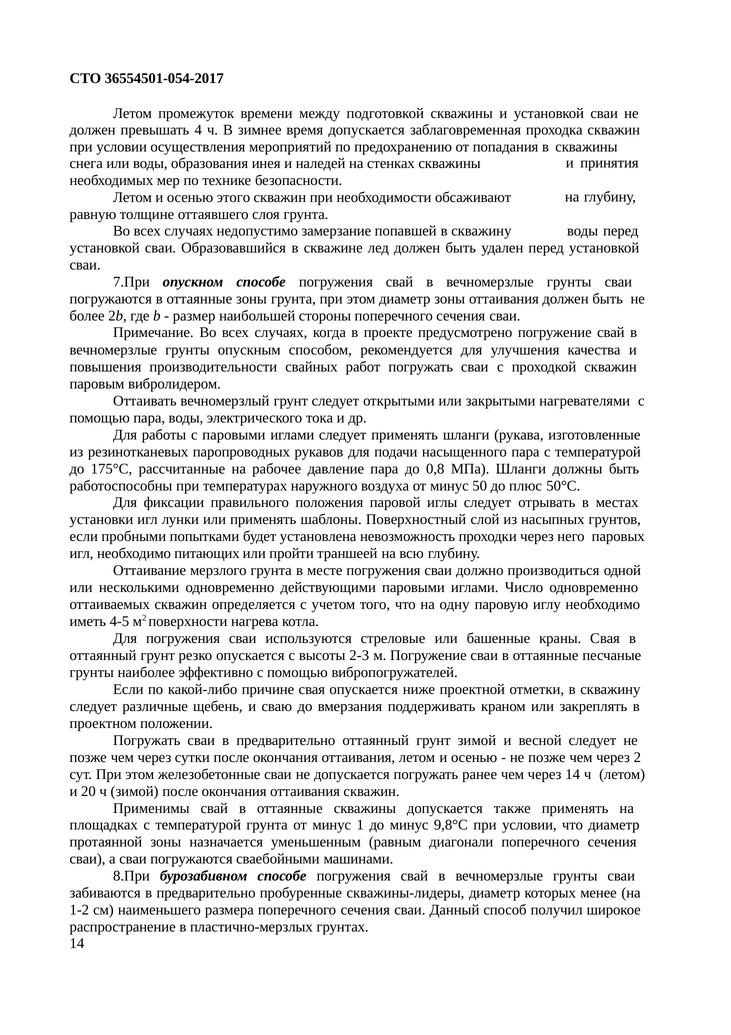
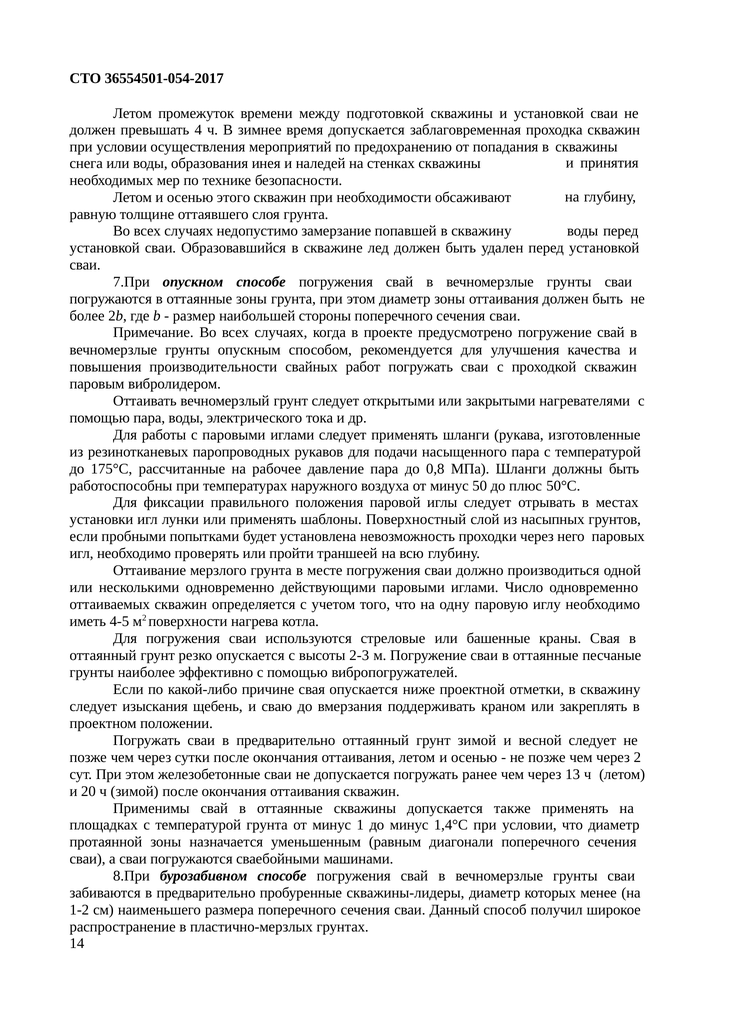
питающих: питающих -> проверять
различные: различные -> изыскания
через 14: 14 -> 13
9,8°С: 9,8°С -> 1,4°С
